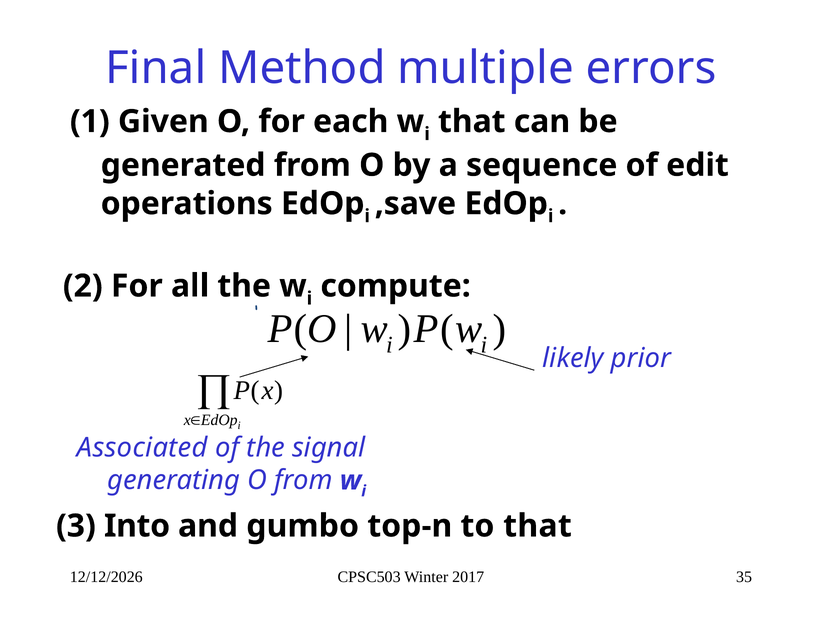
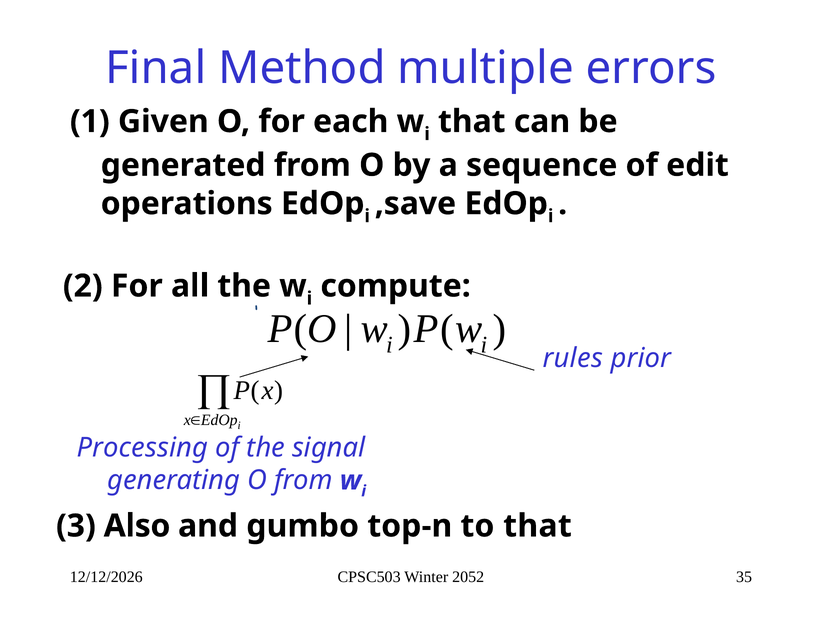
likely: likely -> rules
Associated: Associated -> Processing
Into: Into -> Also
2017: 2017 -> 2052
